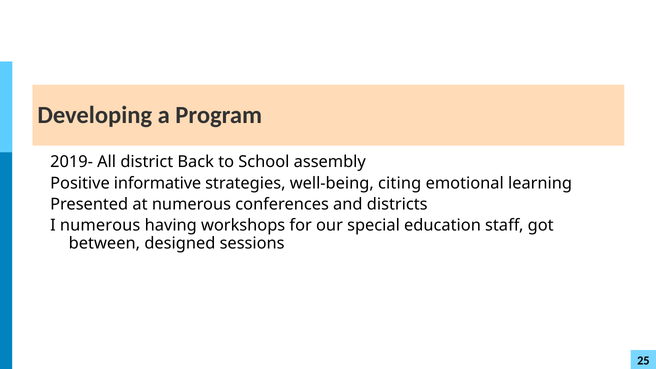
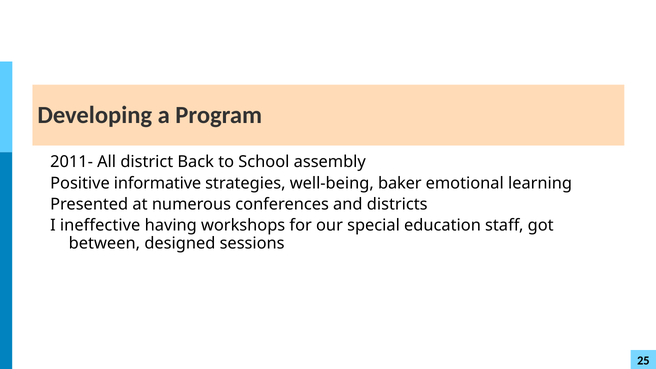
2019-: 2019- -> 2011-
citing: citing -> baker
I numerous: numerous -> ineffective
